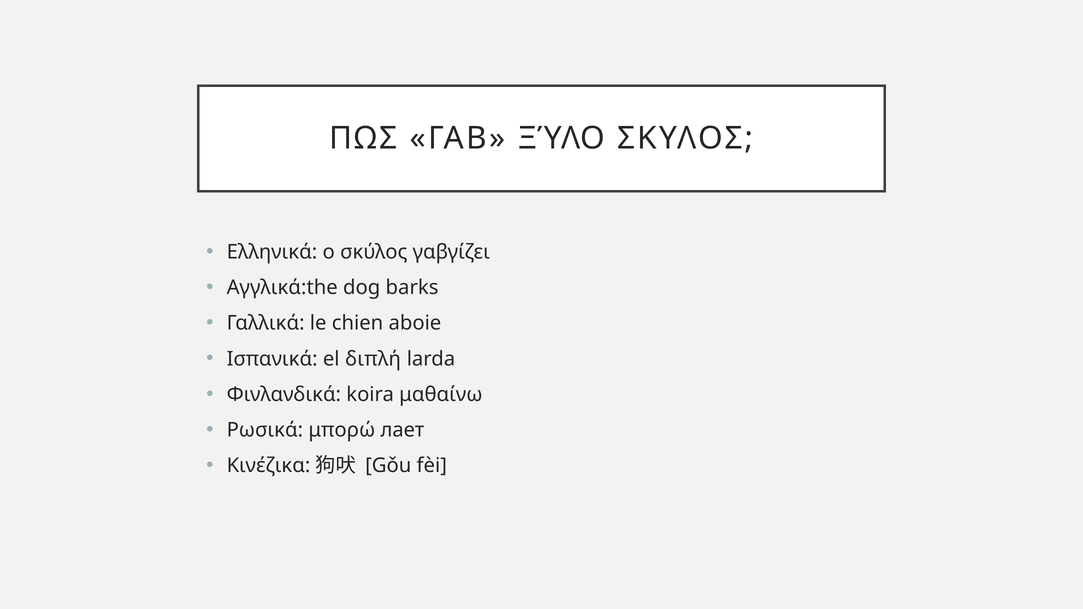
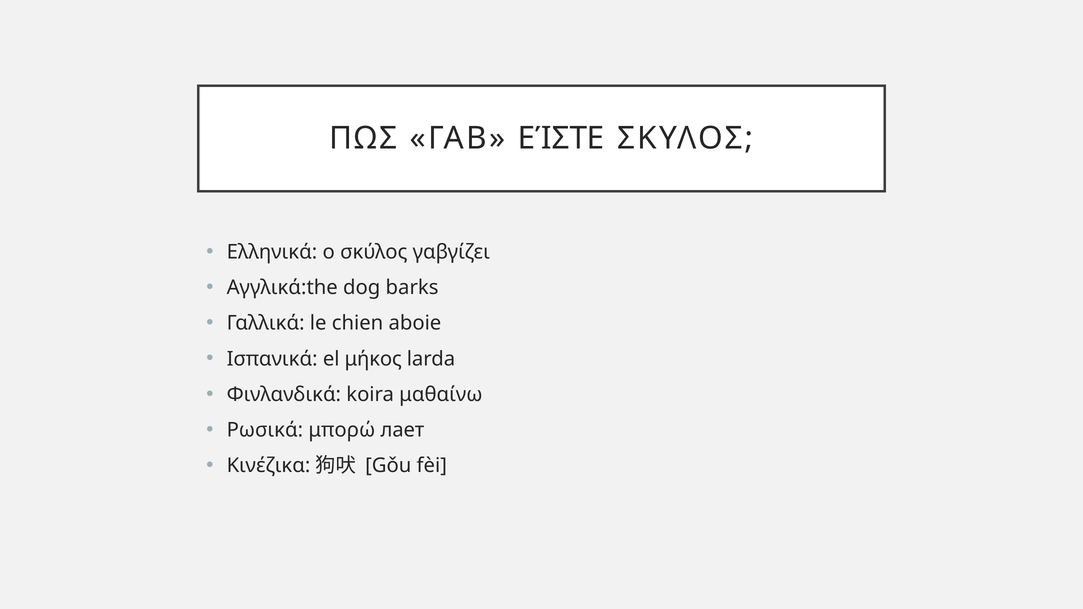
ΞΎΛΟ: ΞΎΛΟ -> ΕΊΣΤΕ
διπλή: διπλή -> μήκος
